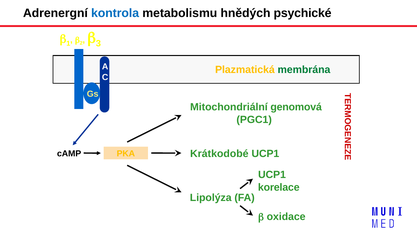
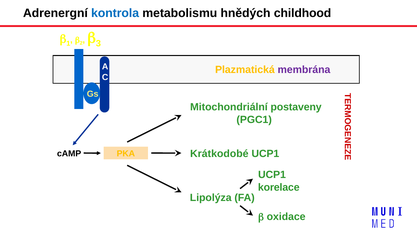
psychické: psychické -> childhood
membrána colour: green -> purple
genomová: genomová -> postaveny
